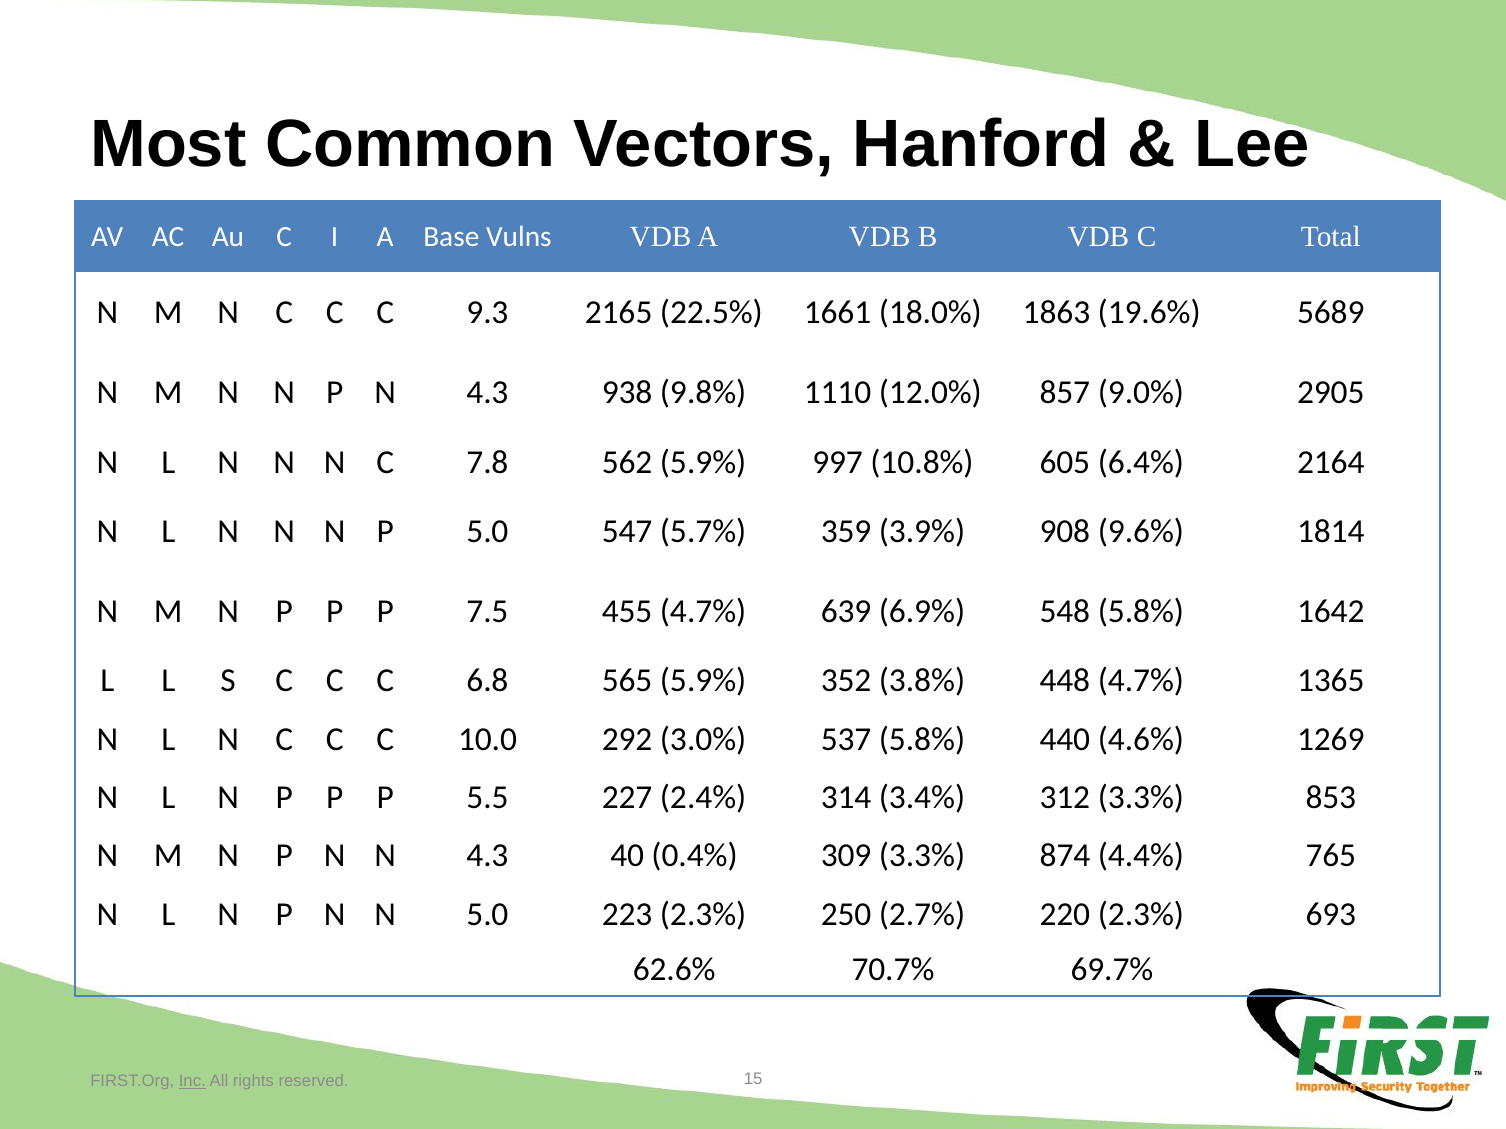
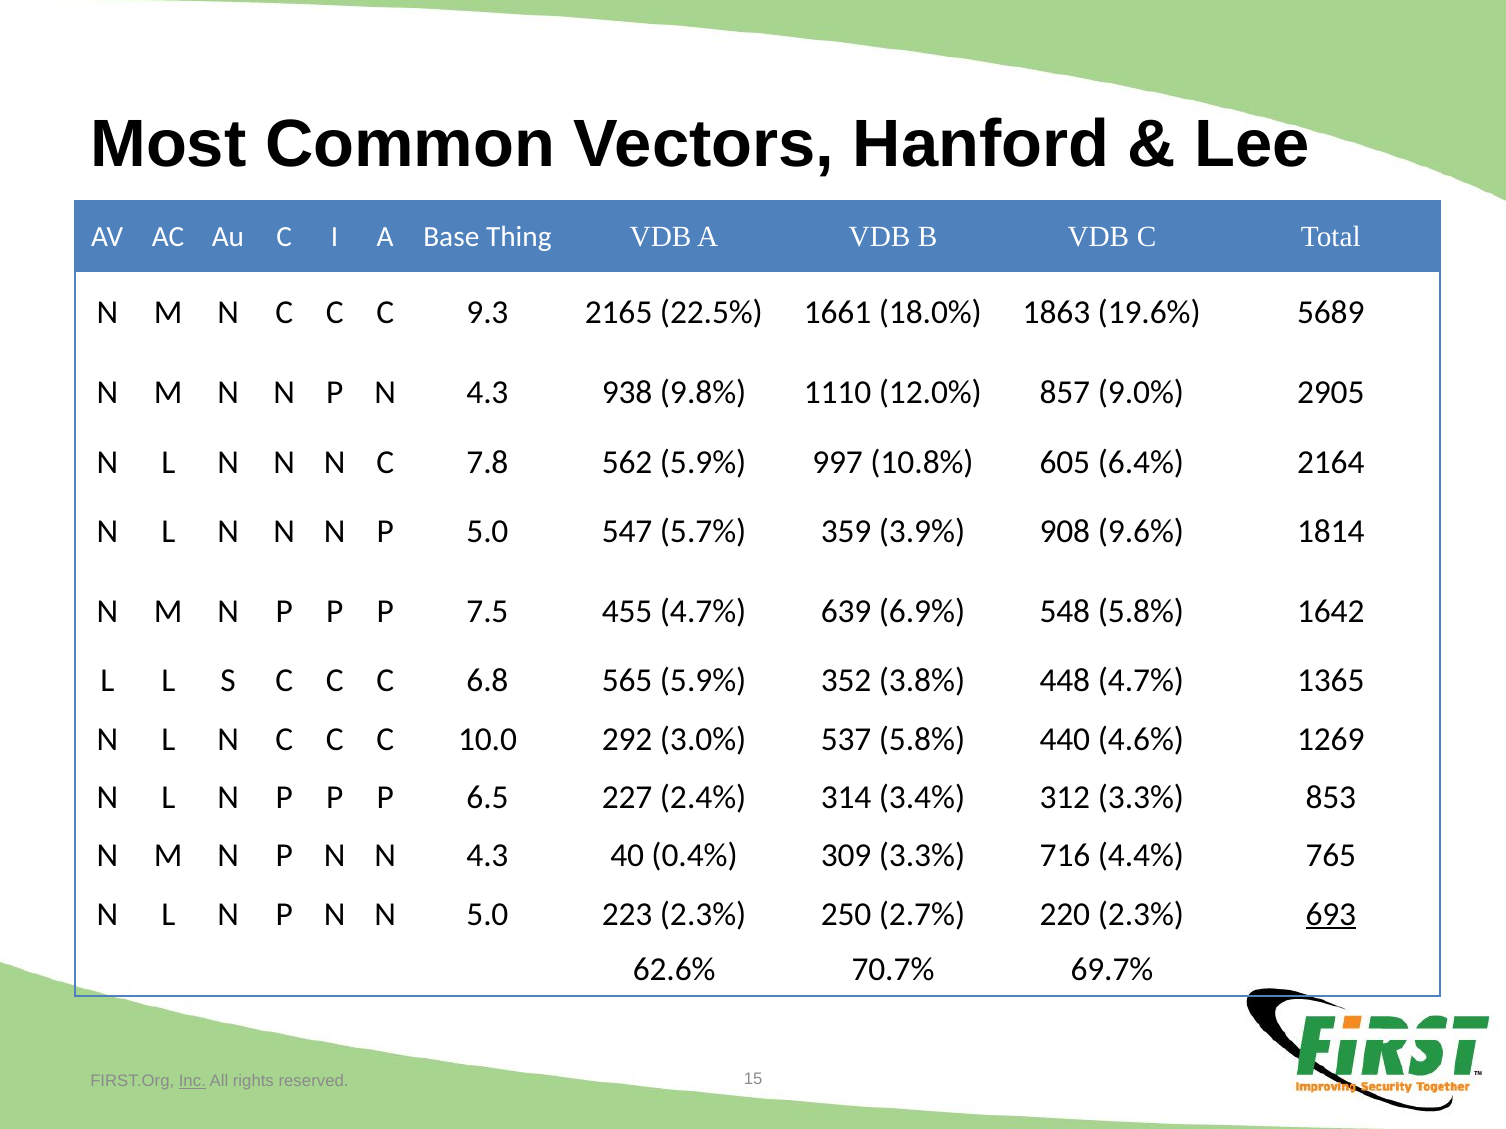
Vulns: Vulns -> Thing
5.5: 5.5 -> 6.5
874: 874 -> 716
693 underline: none -> present
